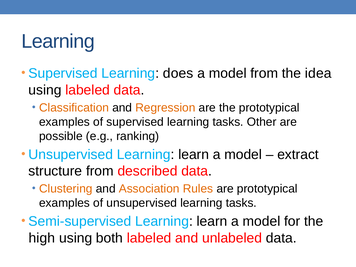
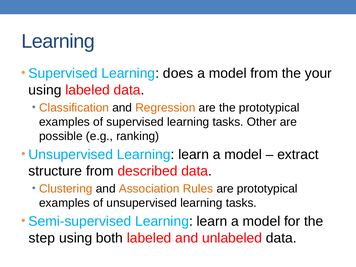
idea: idea -> your
high: high -> step
